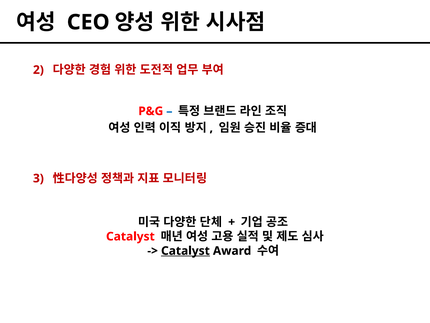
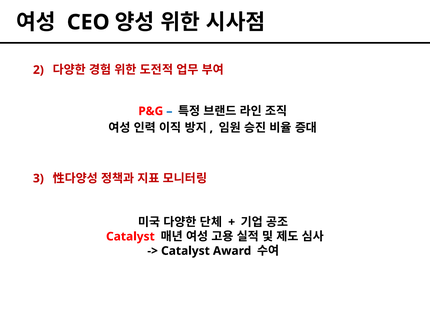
Catalyst at (185, 250) underline: present -> none
